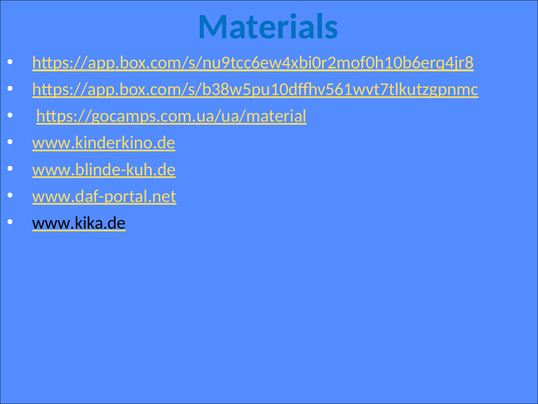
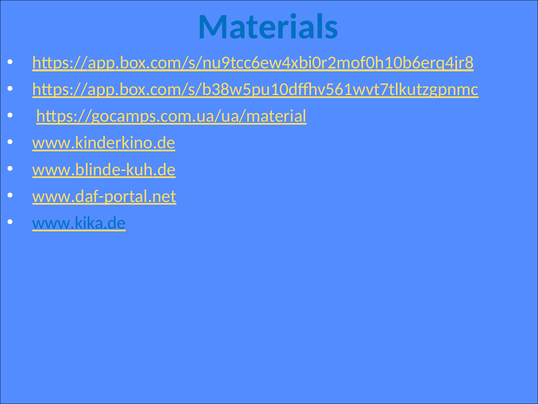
www.kika.de colour: black -> blue
